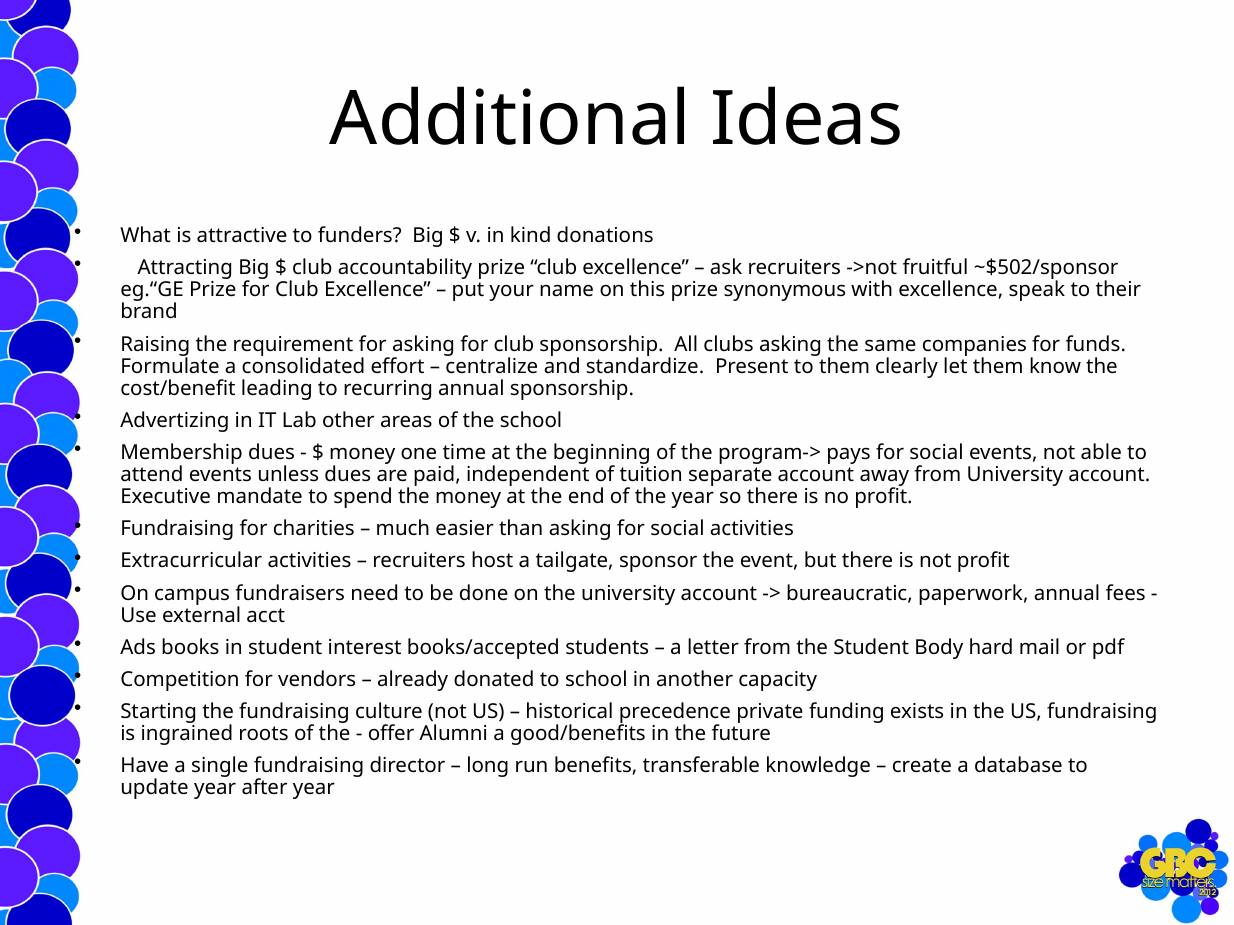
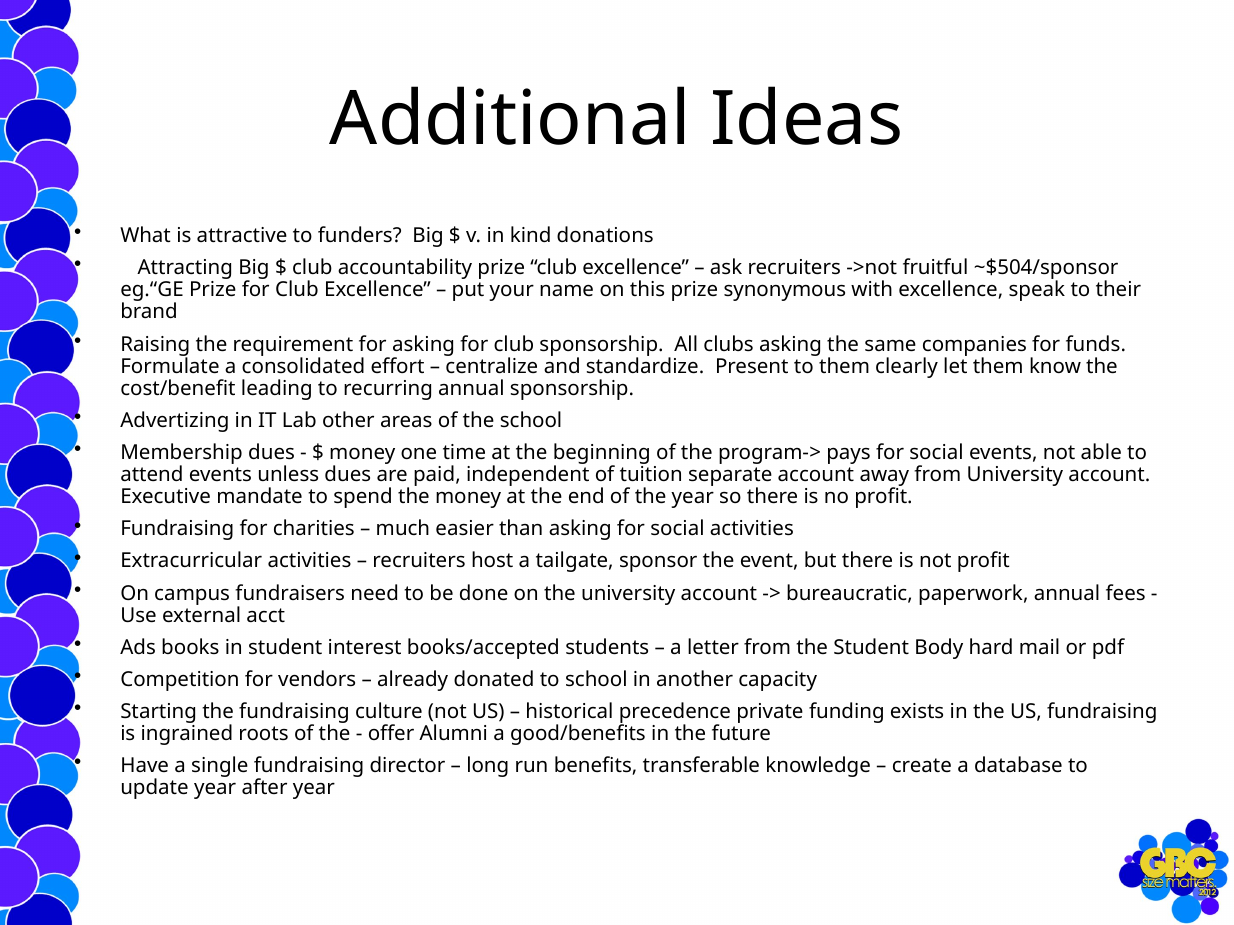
~$502/sponsor: ~$502/sponsor -> ~$504/sponsor
